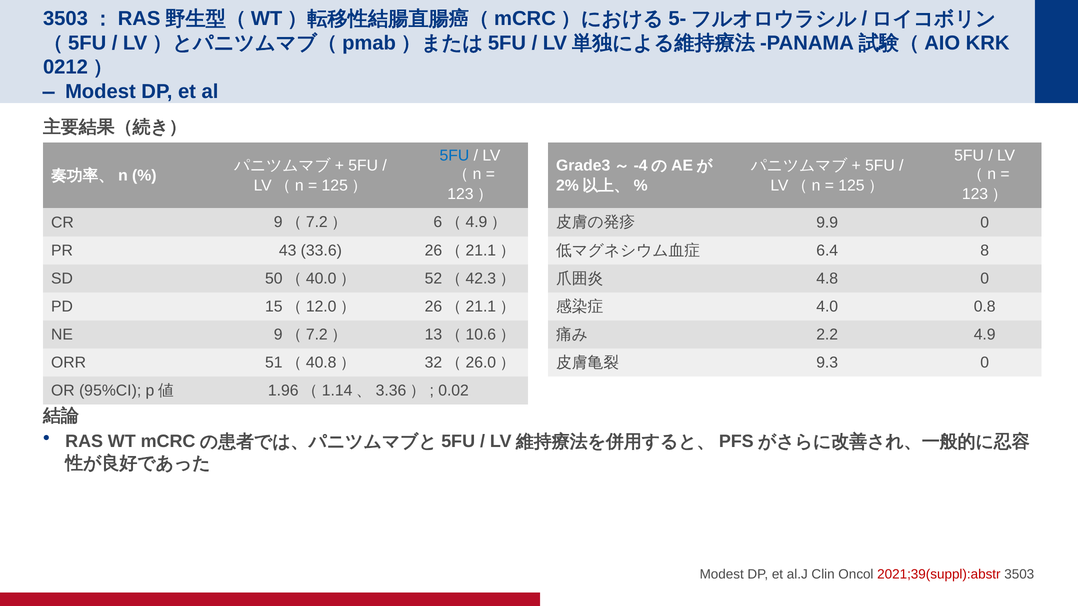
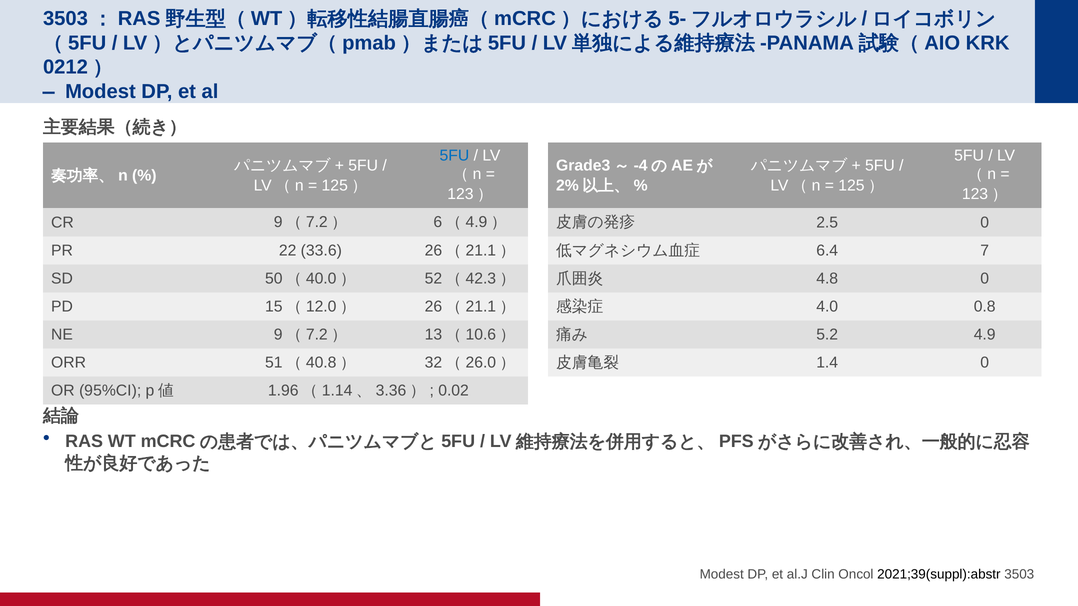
9.9: 9.9 -> 2.5
43: 43 -> 22
8: 8 -> 7
2.2: 2.2 -> 5.2
9.3: 9.3 -> 1.4
2021;39(suppl):abstr colour: red -> black
